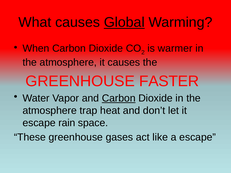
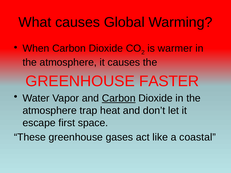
Global underline: present -> none
rain: rain -> first
a escape: escape -> coastal
